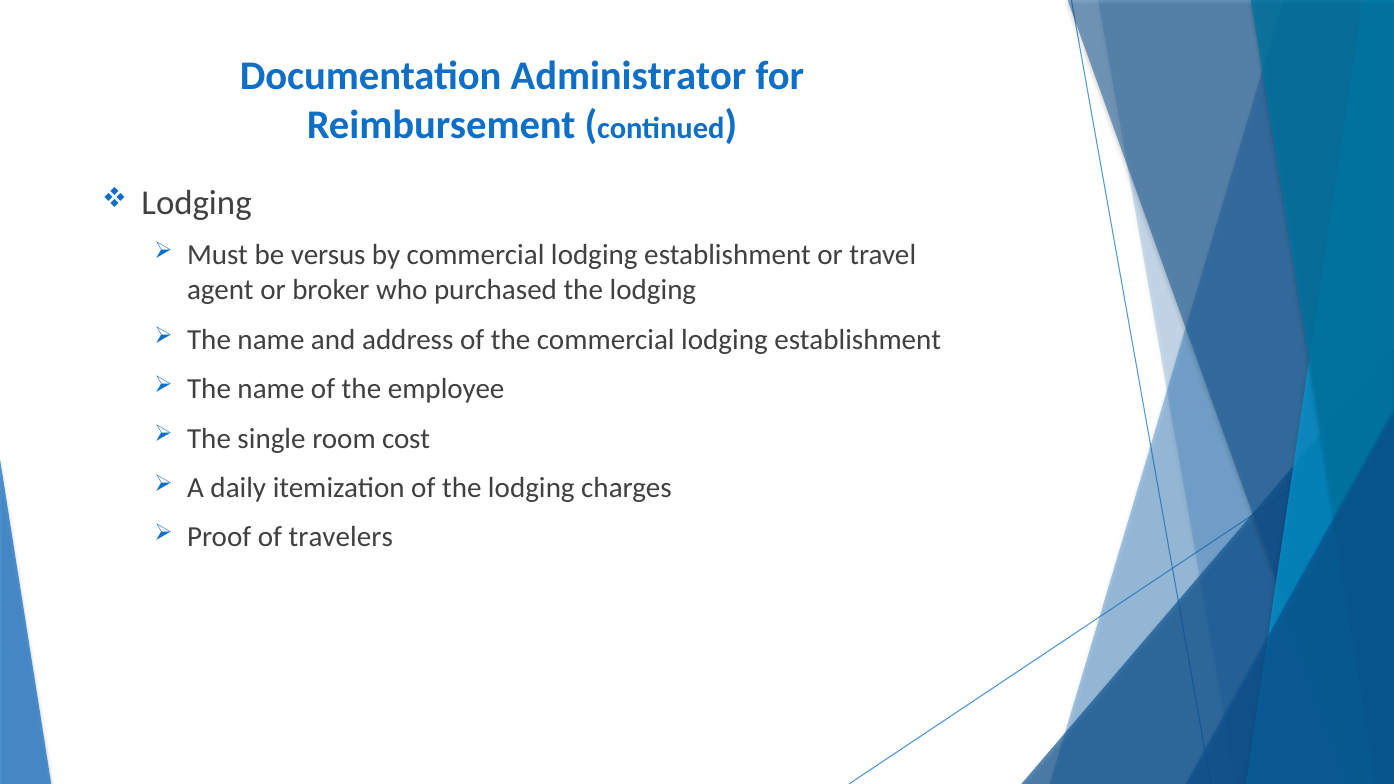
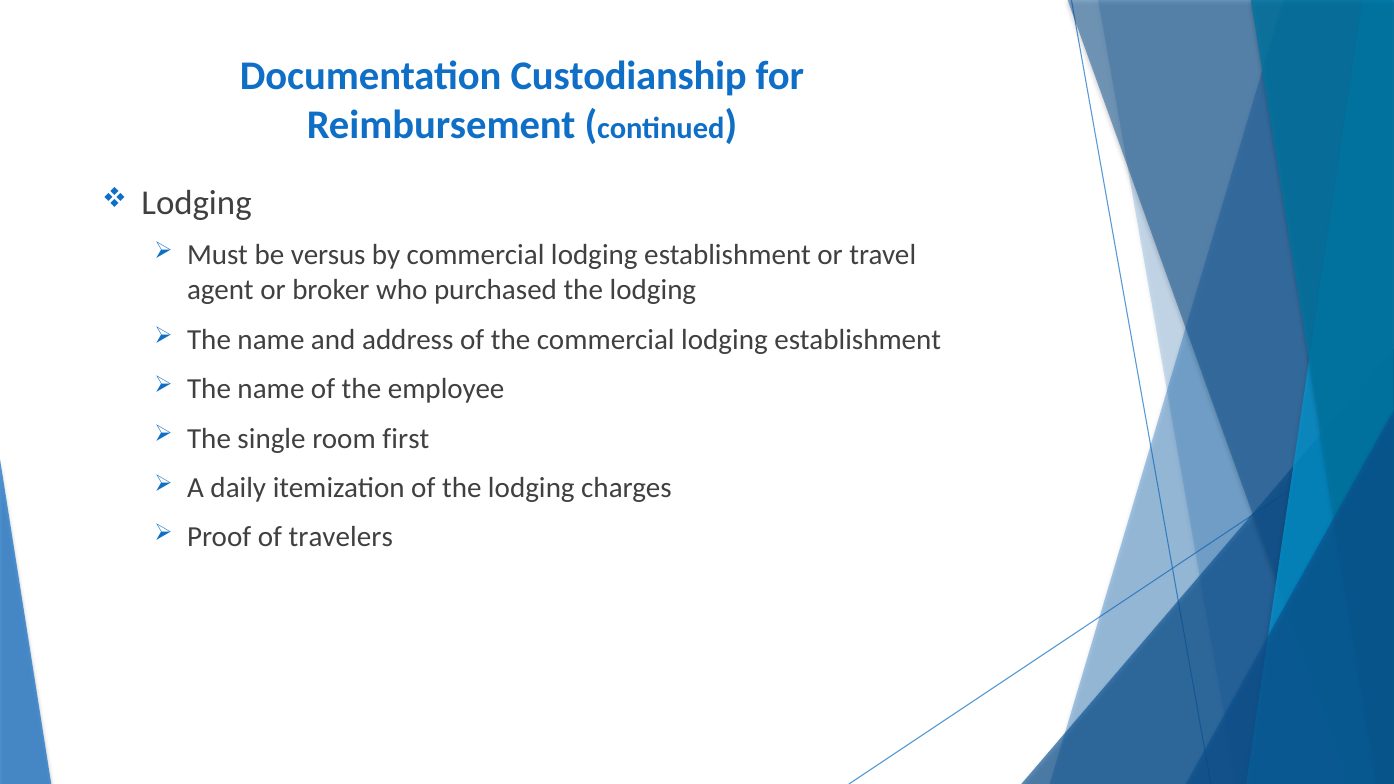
Administrator: Administrator -> Custodianship
cost: cost -> first
